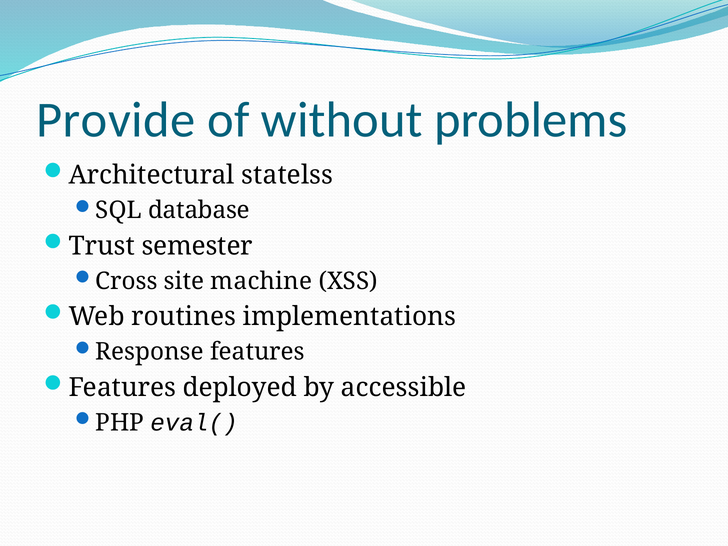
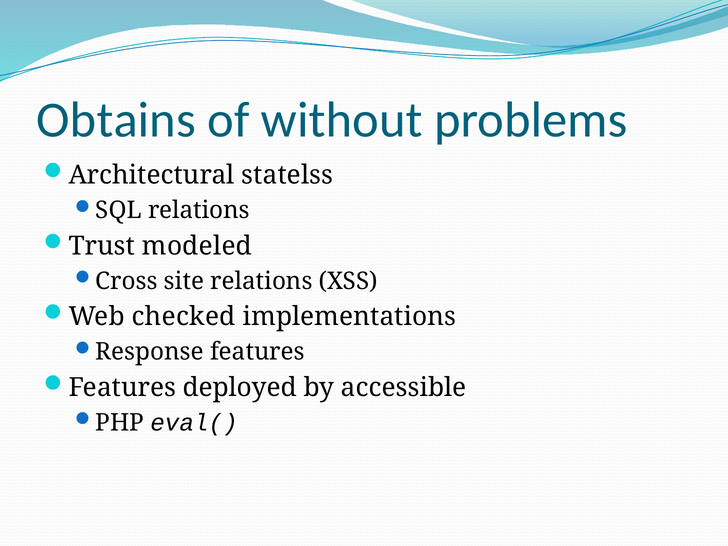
Provide: Provide -> Obtains
SQL database: database -> relations
semester: semester -> modeled
site machine: machine -> relations
routines: routines -> checked
